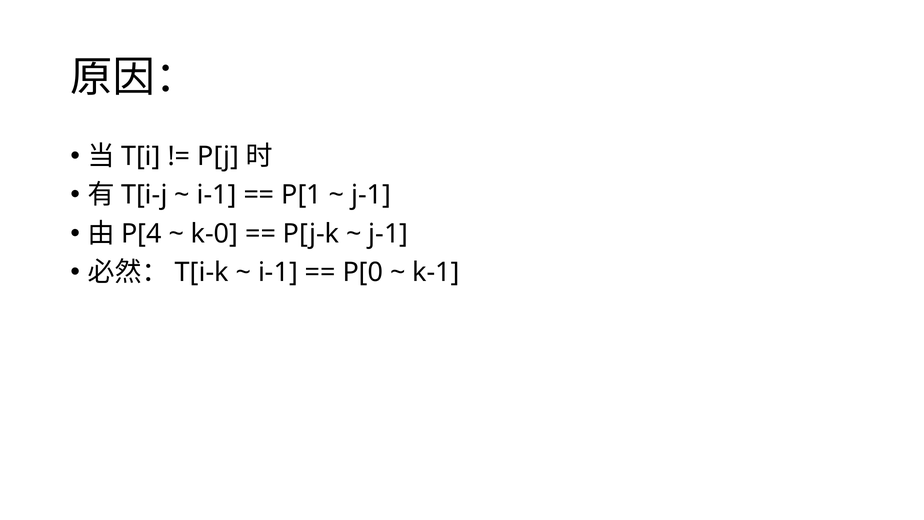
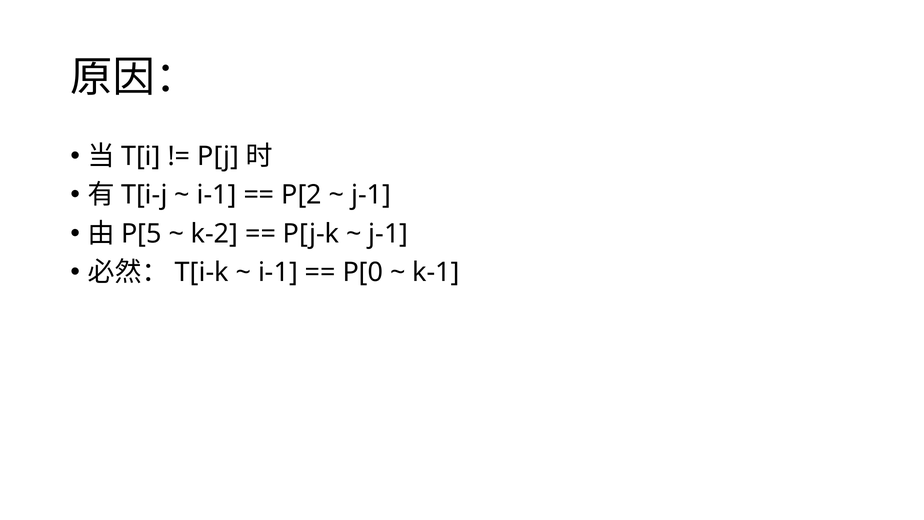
P[1: P[1 -> P[2
P[4: P[4 -> P[5
k-0: k-0 -> k-2
